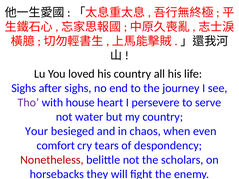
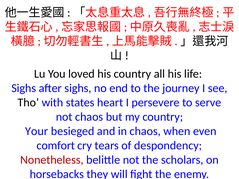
Tho colour: purple -> black
house: house -> states
not water: water -> chaos
